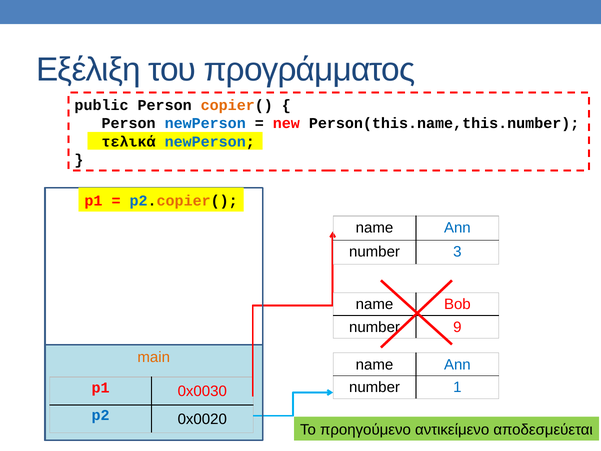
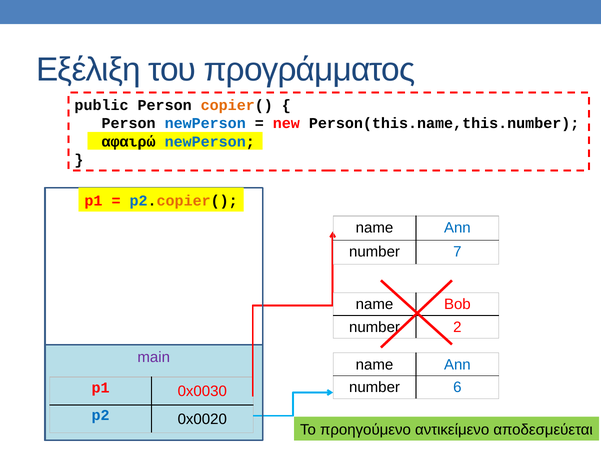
τελικά: τελικά -> αφαιρώ
3: 3 -> 7
9: 9 -> 2
main colour: orange -> purple
1: 1 -> 6
